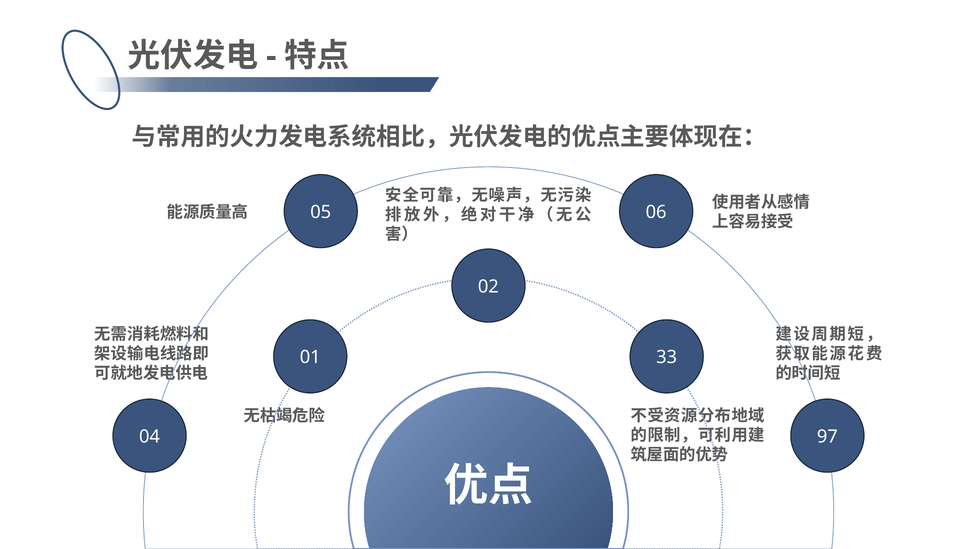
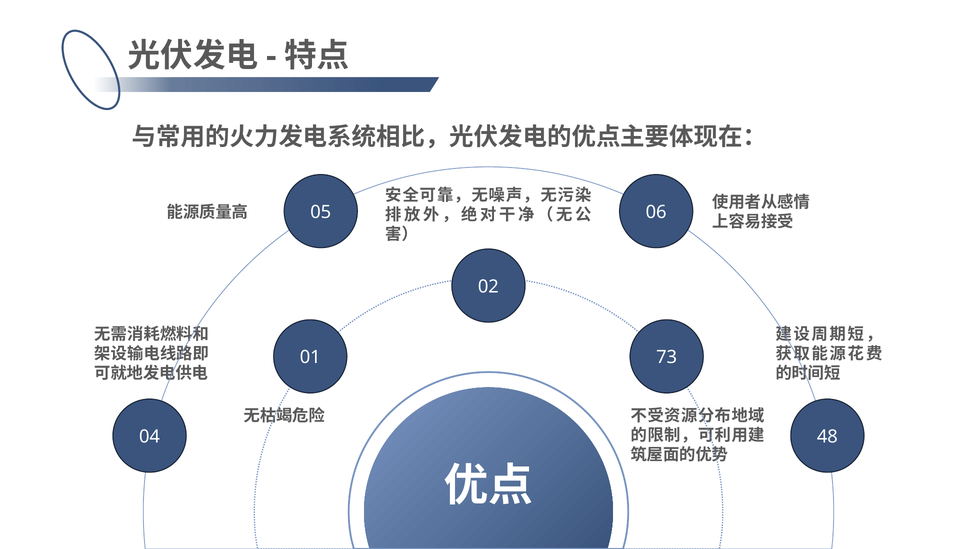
33: 33 -> 73
97: 97 -> 48
